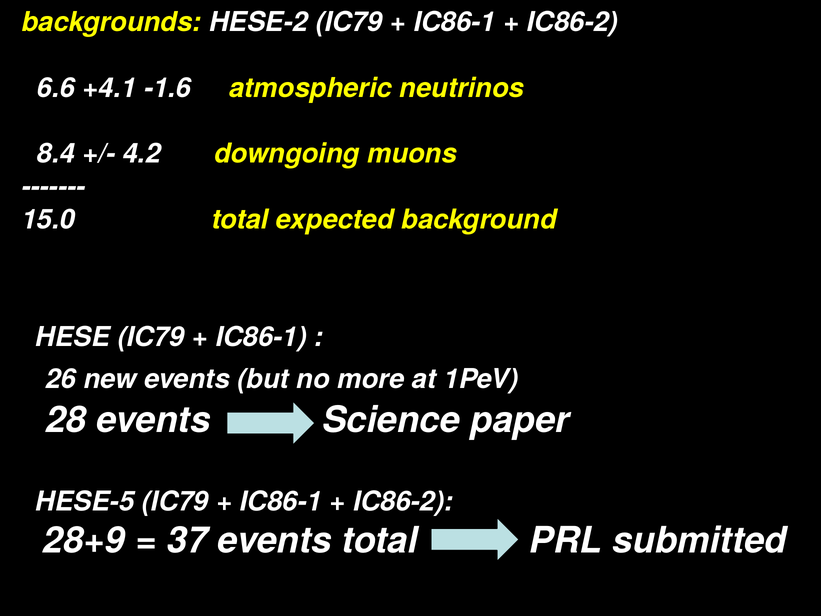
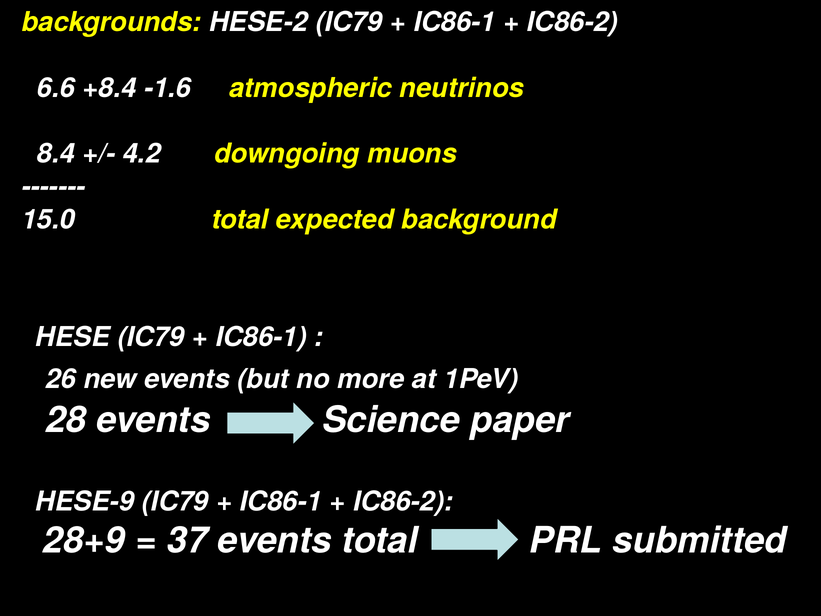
+4.1: +4.1 -> +8.4
HESE-5: HESE-5 -> HESE-9
